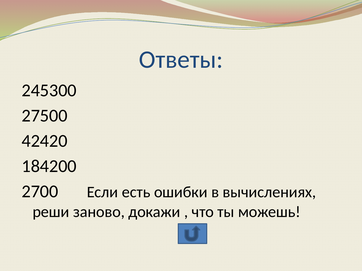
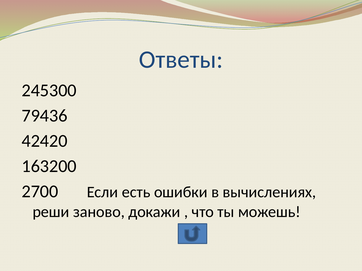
27500: 27500 -> 79436
184200: 184200 -> 163200
